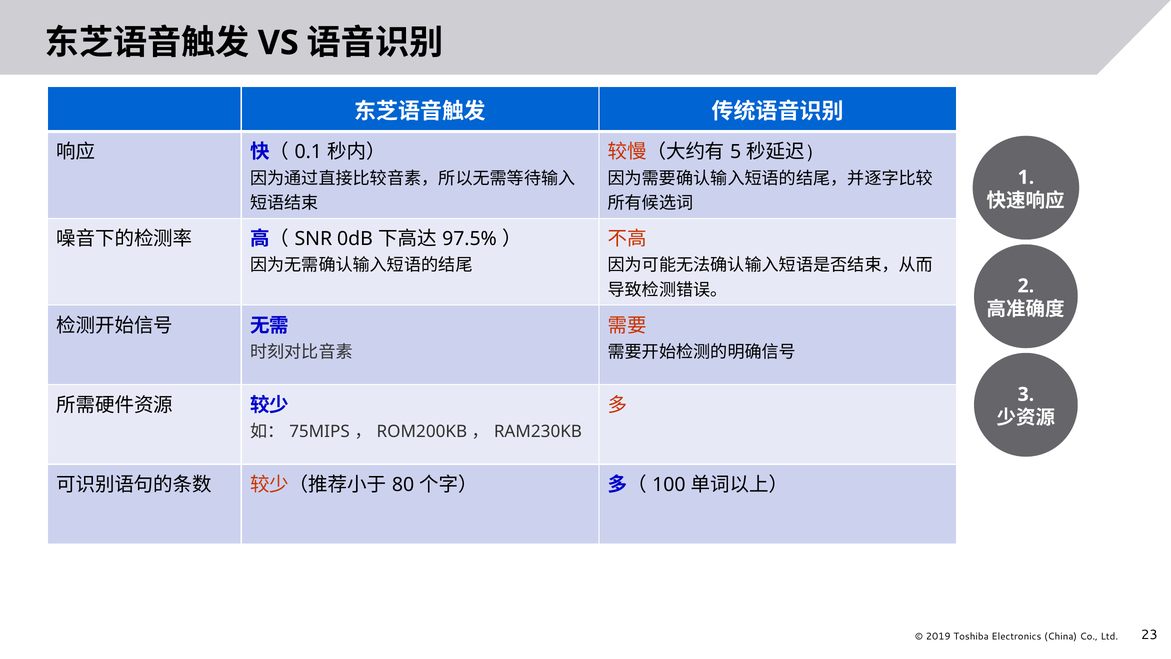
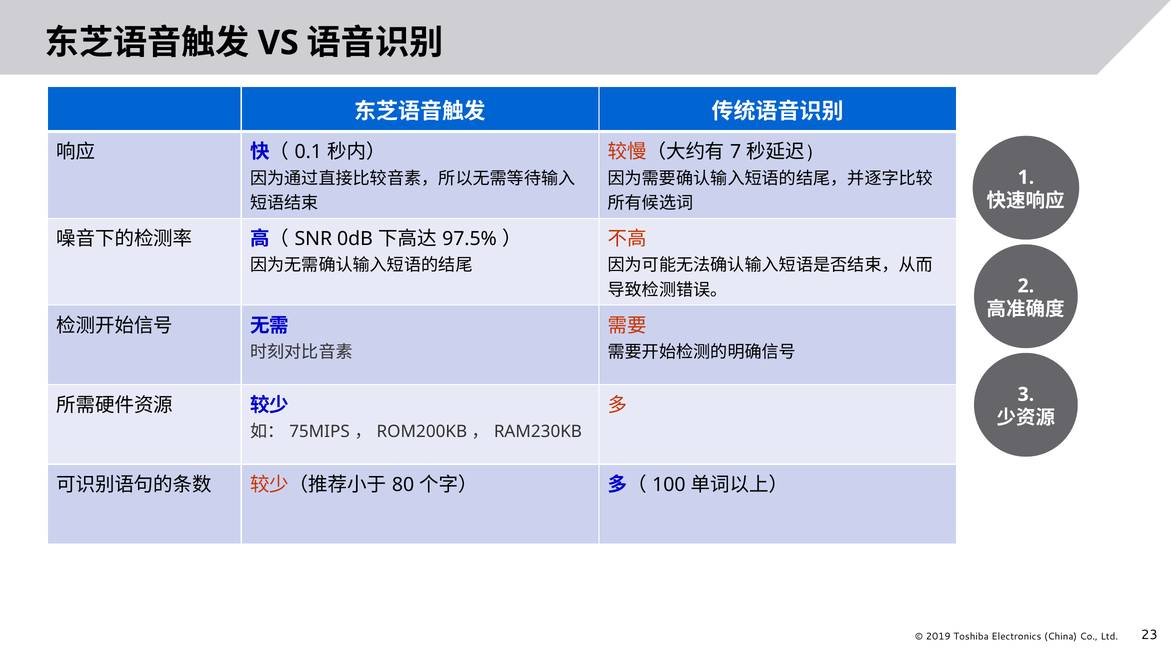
5: 5 -> 7
